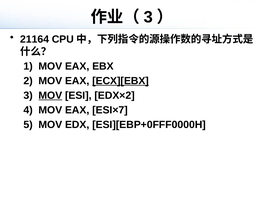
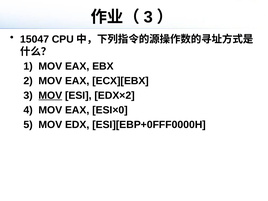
21164: 21164 -> 15047
ECX][EBX underline: present -> none
ESI×7: ESI×7 -> ESI×0
